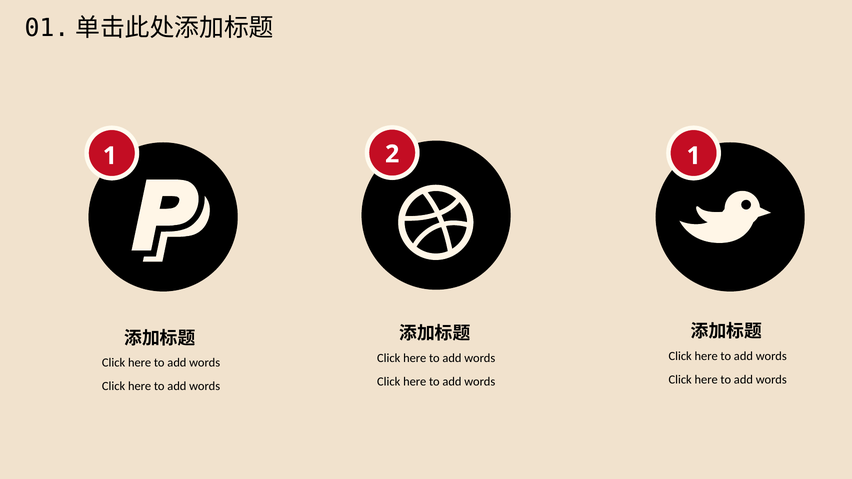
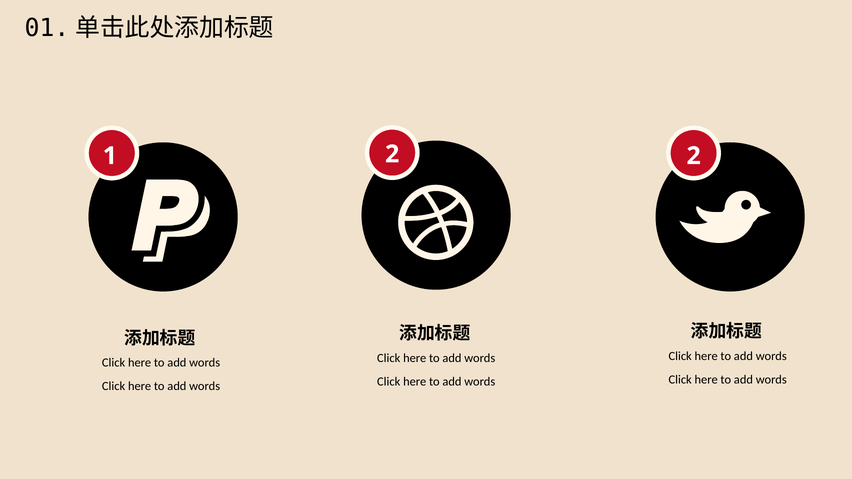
1 1: 1 -> 2
